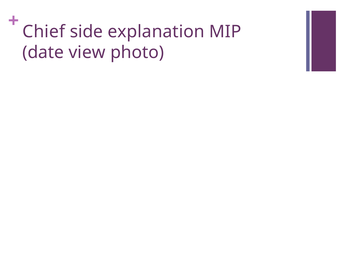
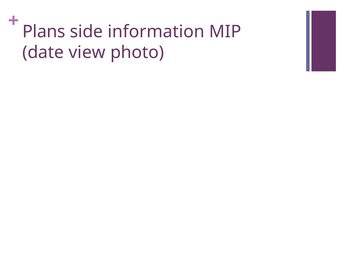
Chief: Chief -> Plans
explanation: explanation -> information
